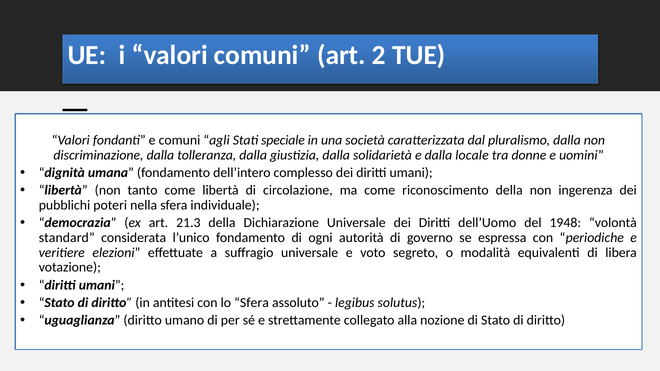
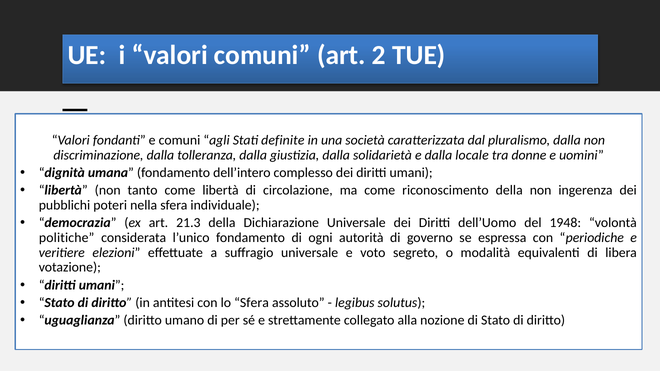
speciale: speciale -> definite
standard: standard -> politiche
